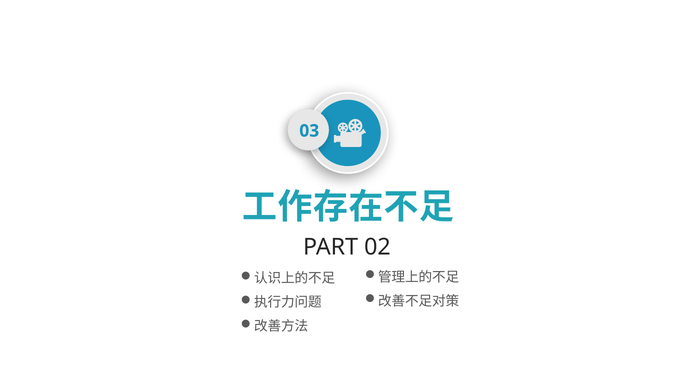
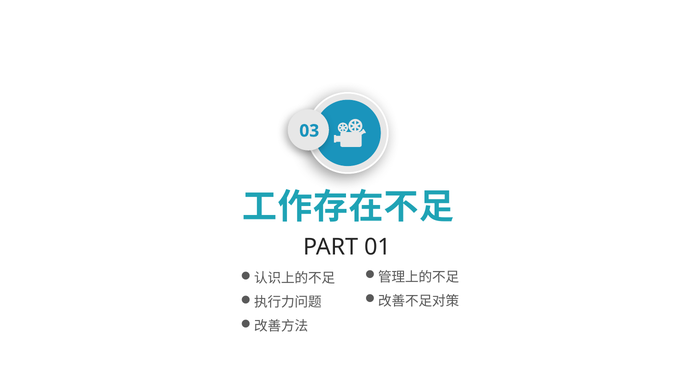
02: 02 -> 01
